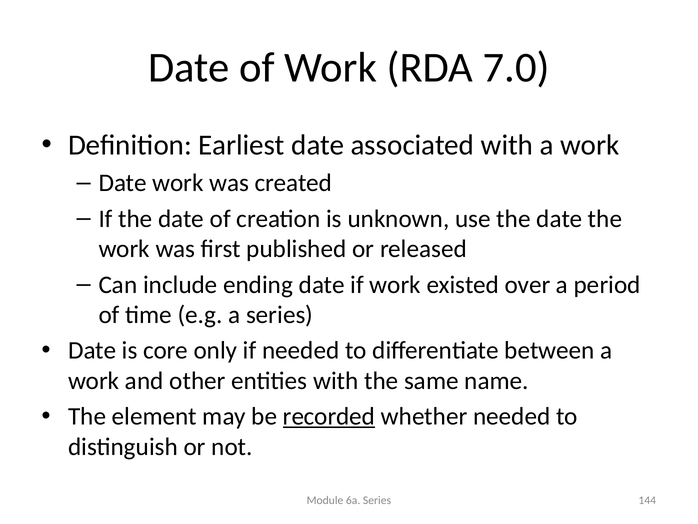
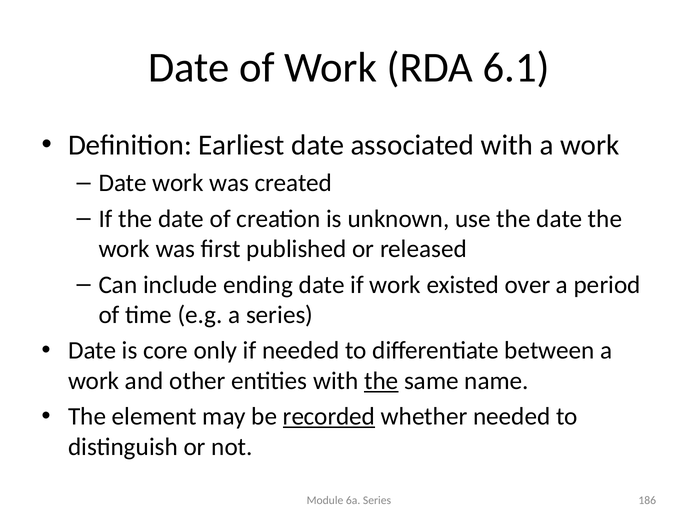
7.0: 7.0 -> 6.1
the at (381, 381) underline: none -> present
144: 144 -> 186
